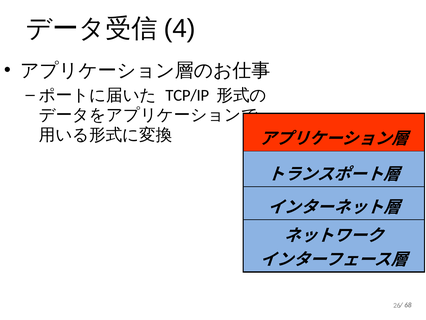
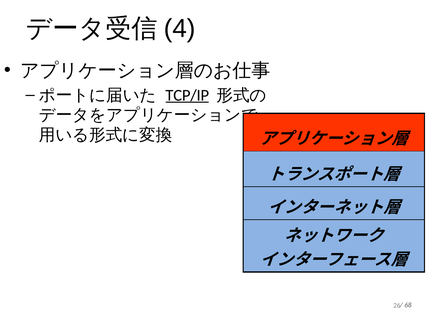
TCP/IP underline: none -> present
